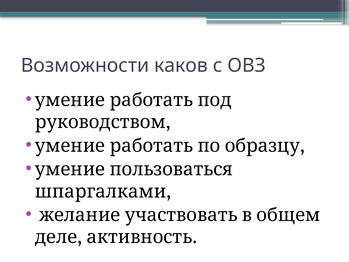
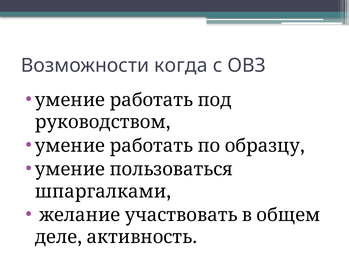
каков: каков -> когда
